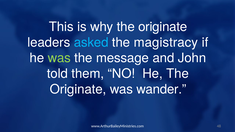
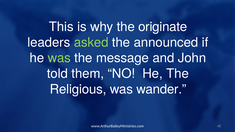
asked colour: light blue -> light green
magistracy: magistracy -> announced
Originate at (78, 89): Originate -> Religious
